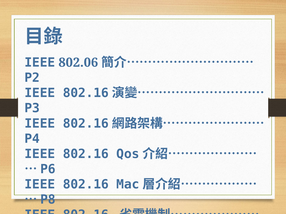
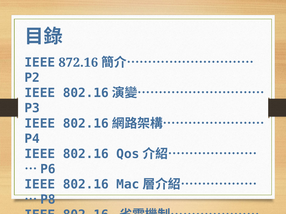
802.06: 802.06 -> 872.16
